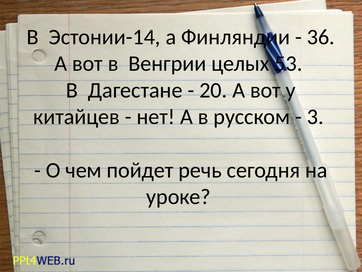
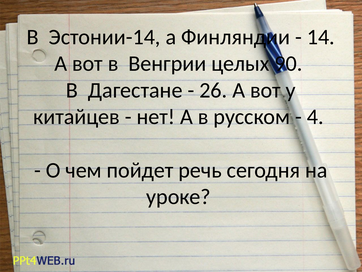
36: 36 -> 14
53: 53 -> 90
20: 20 -> 26
3: 3 -> 4
